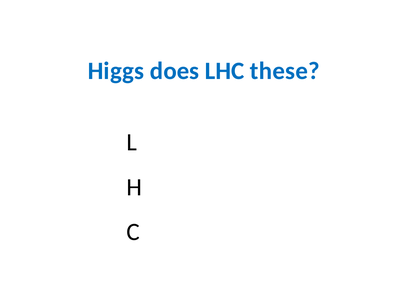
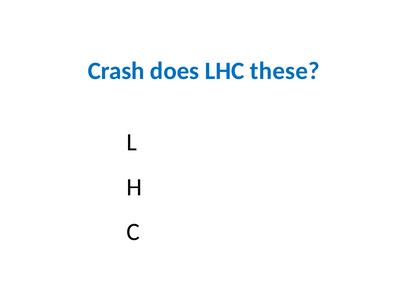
Higgs: Higgs -> Crash
